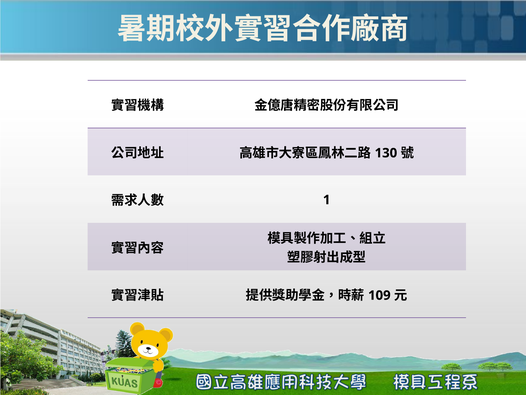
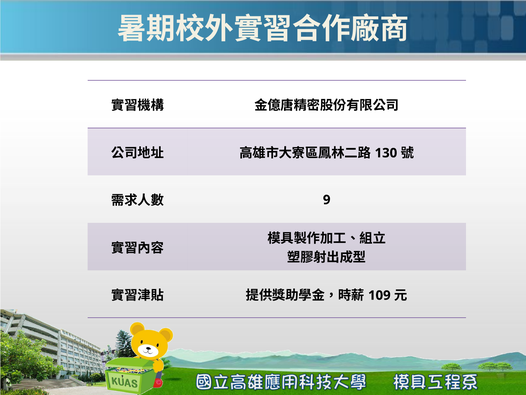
1: 1 -> 9
